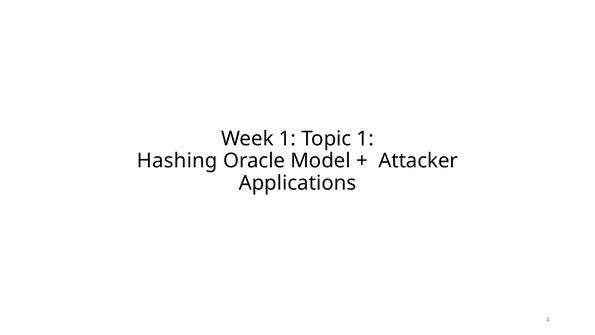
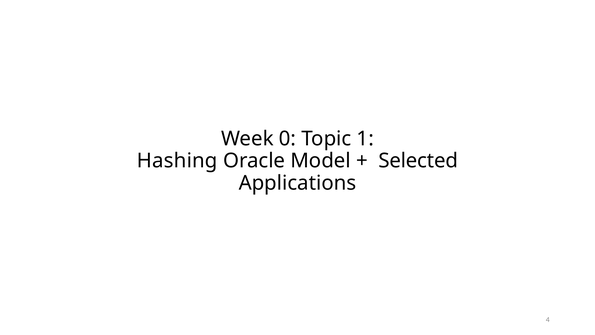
Week 1: 1 -> 0
Attacker: Attacker -> Selected
